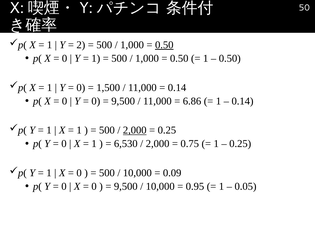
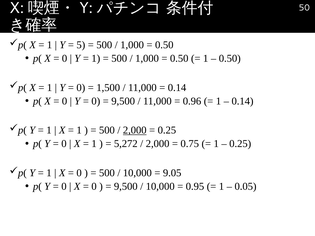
2: 2 -> 5
0.50 at (164, 45) underline: present -> none
6.86: 6.86 -> 0.96
6,530: 6,530 -> 5,272
0.09: 0.09 -> 9.05
